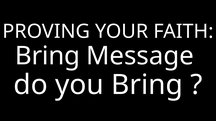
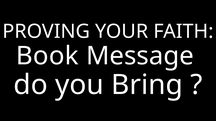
Bring at (47, 56): Bring -> Book
